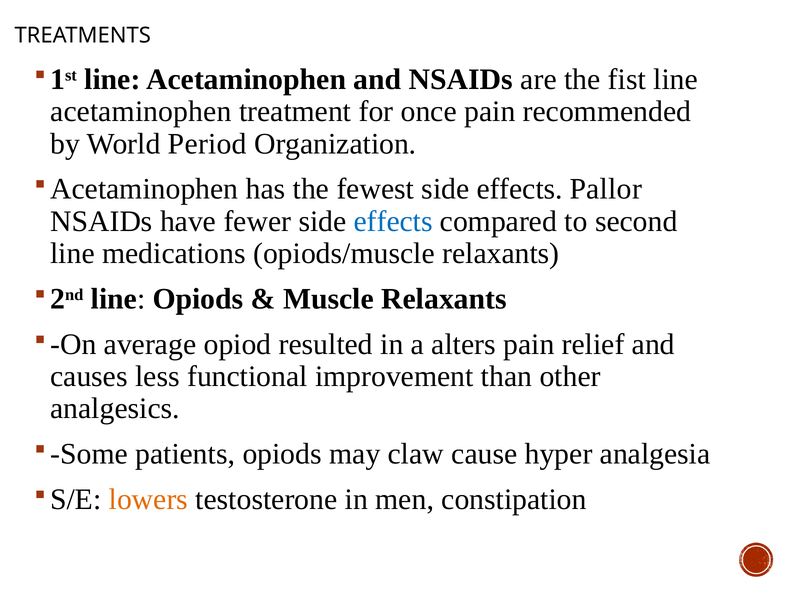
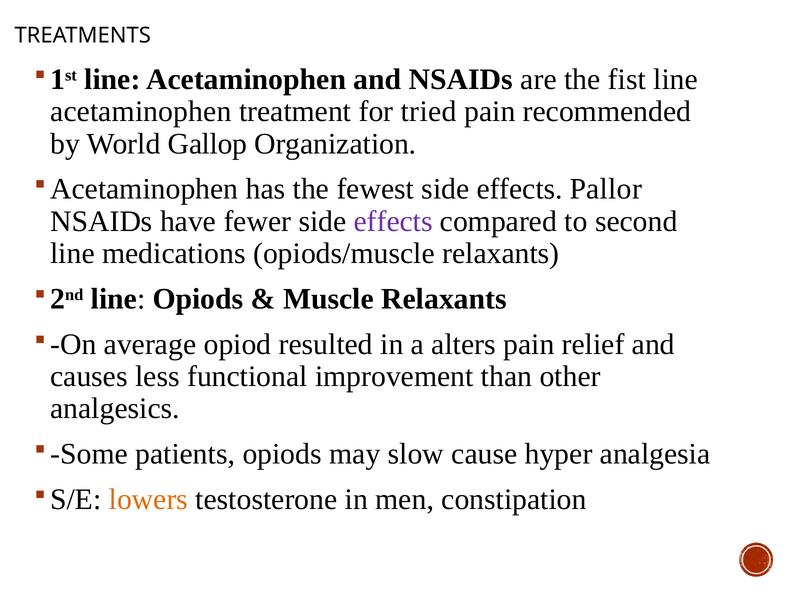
once: once -> tried
Period: Period -> Gallop
effects at (393, 221) colour: blue -> purple
claw: claw -> slow
